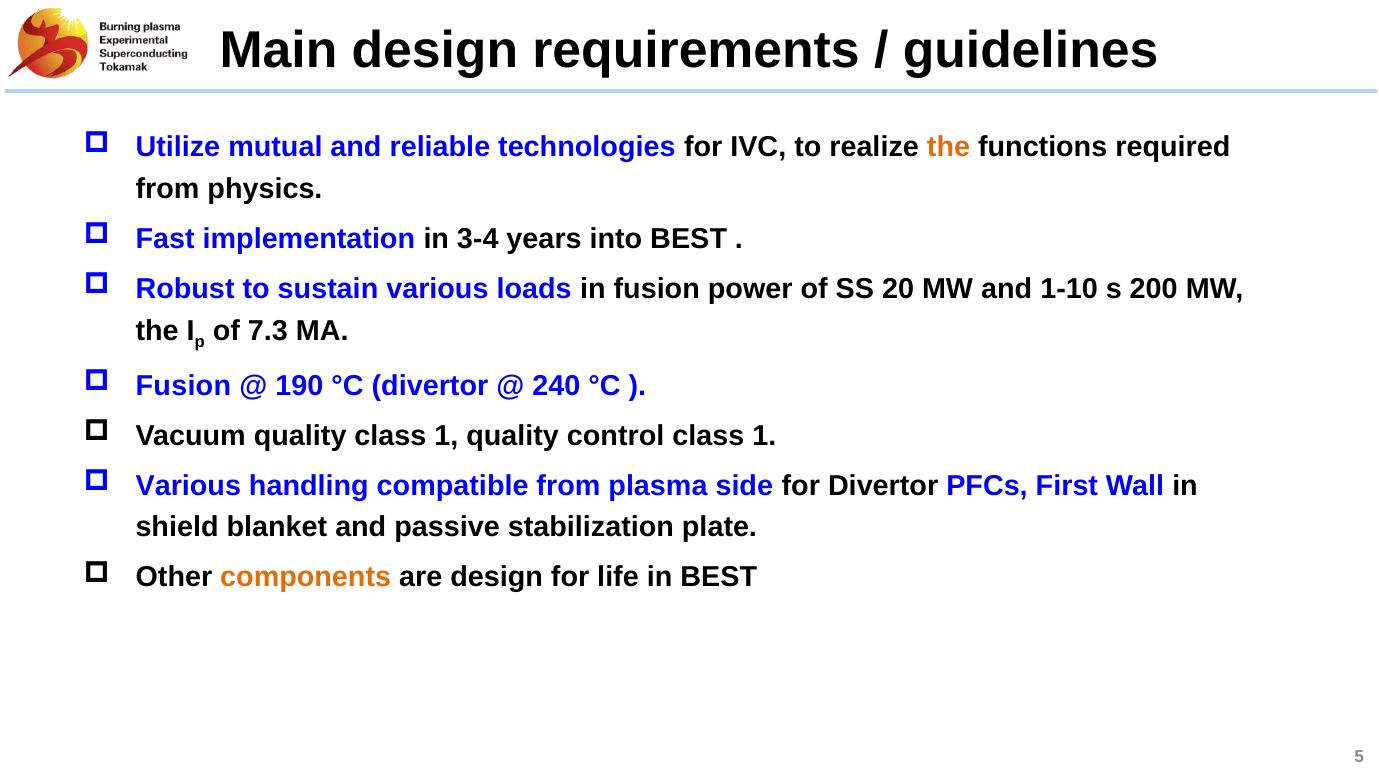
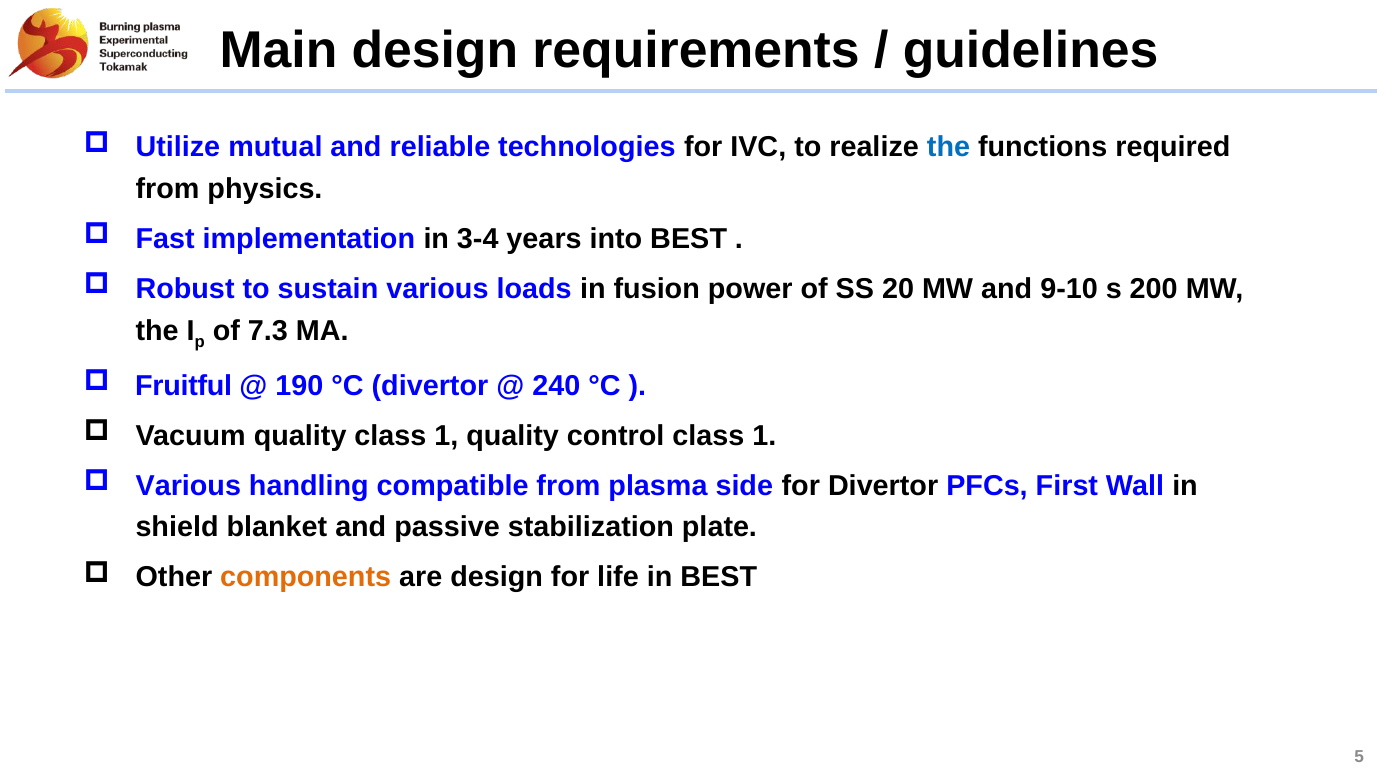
the at (948, 147) colour: orange -> blue
1-10: 1-10 -> 9-10
Fusion at (183, 386): Fusion -> Fruitful
